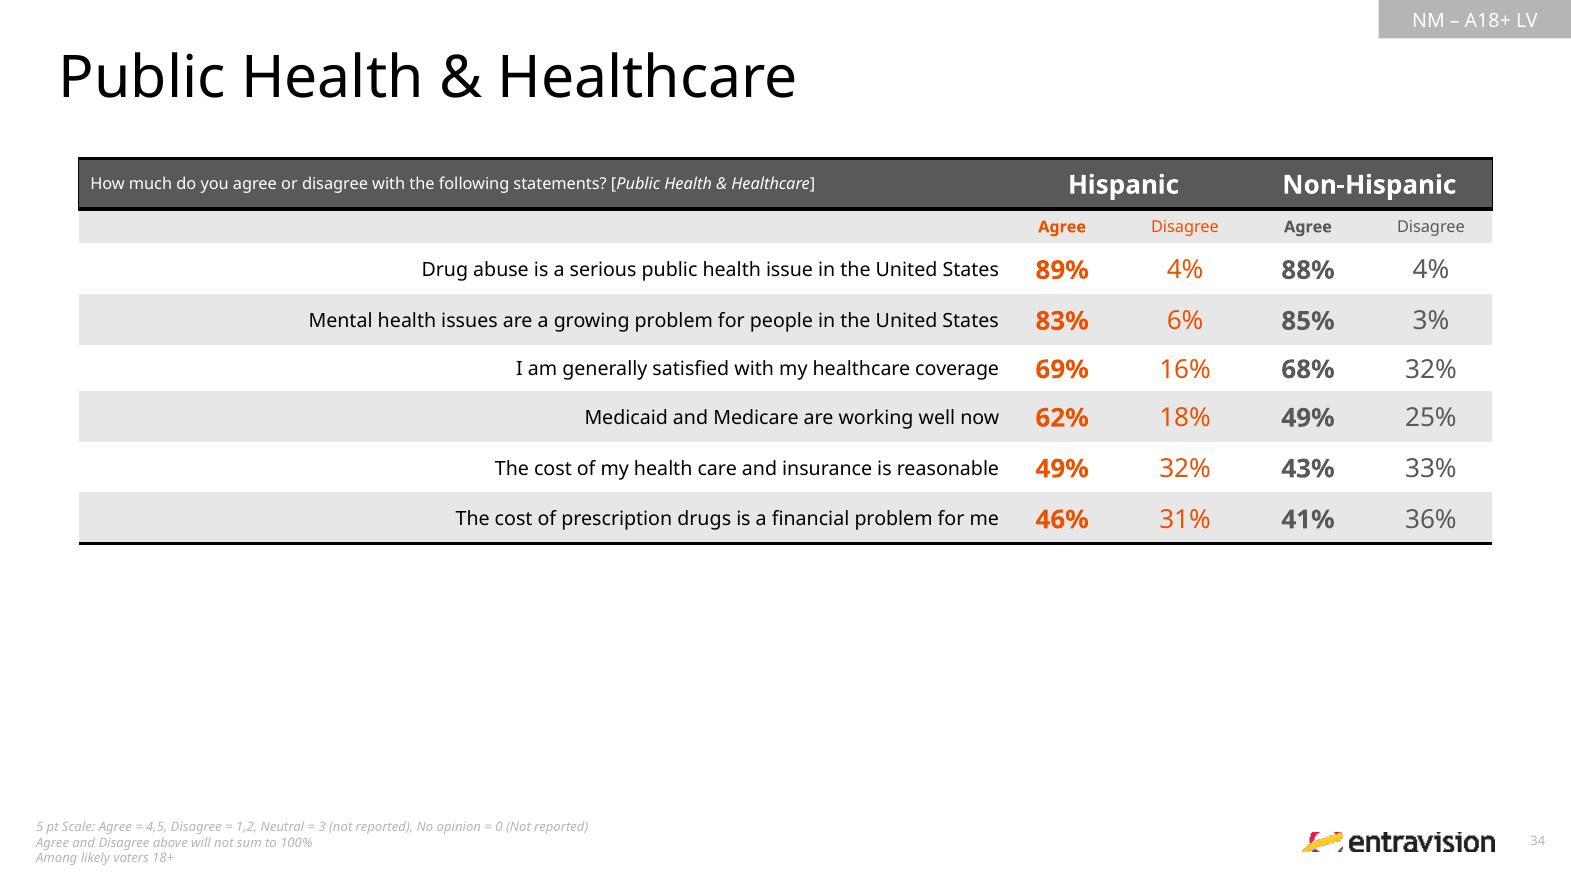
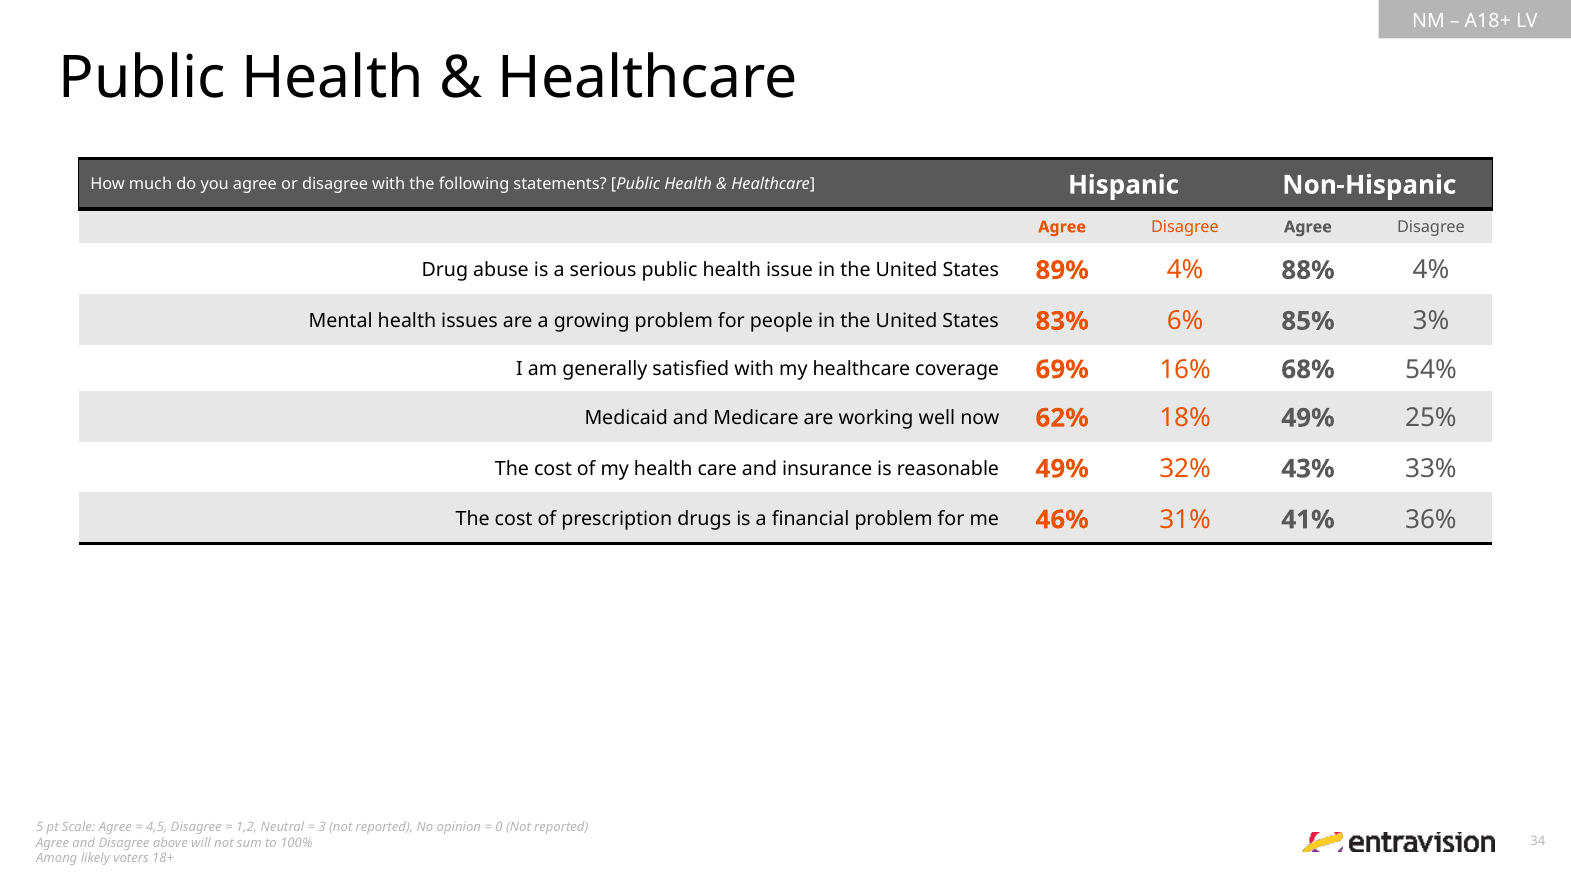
68% 32%: 32% -> 54%
